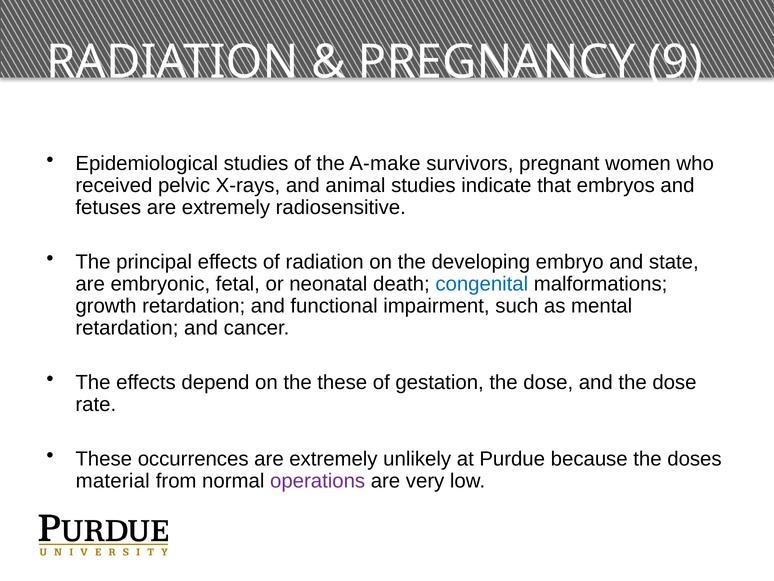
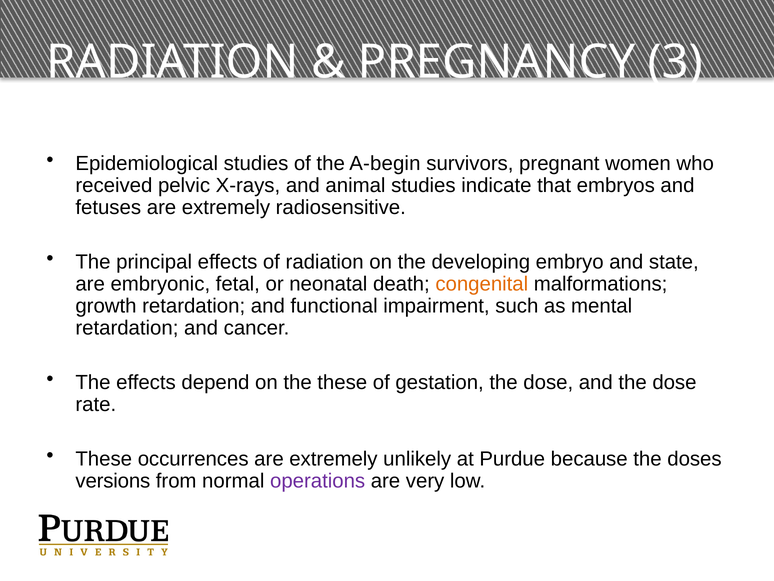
9: 9 -> 3
A-make: A-make -> A-begin
congenital colour: blue -> orange
material: material -> versions
